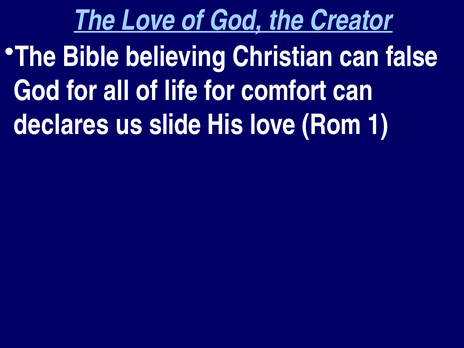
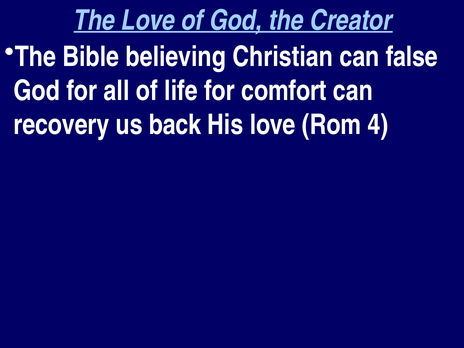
declares: declares -> recovery
slide: slide -> back
1: 1 -> 4
